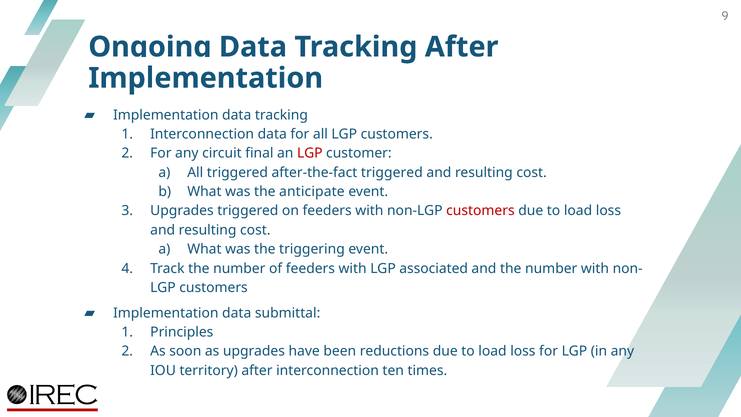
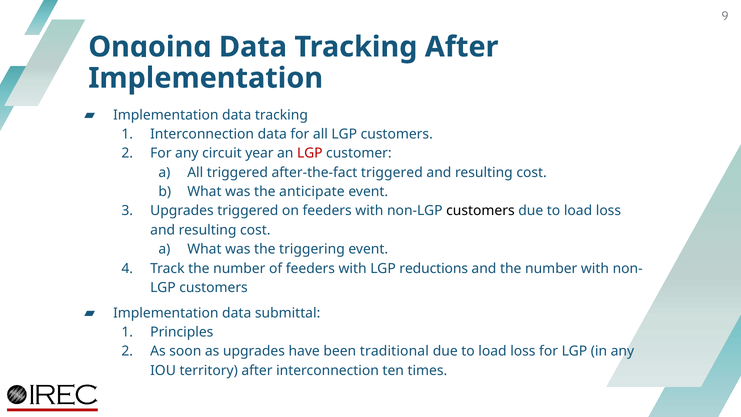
final: final -> year
customers at (480, 211) colour: red -> black
associated: associated -> reductions
reductions: reductions -> traditional
